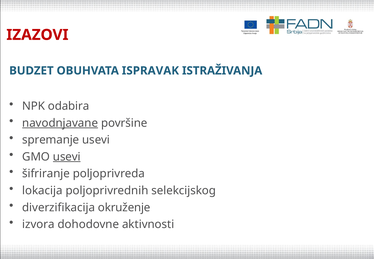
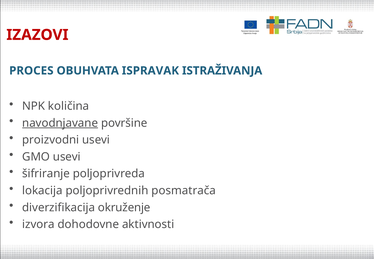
BUDZET: BUDZET -> PROCES
odabira: odabira -> količina
spremanje: spremanje -> proizvodni
usevi at (67, 157) underline: present -> none
selekcijskog: selekcijskog -> posmatrača
